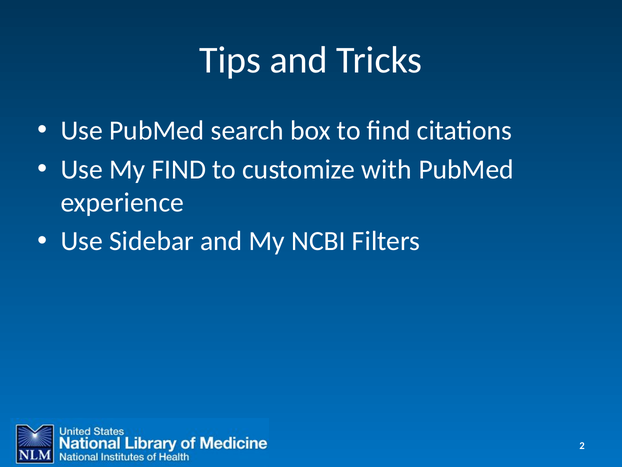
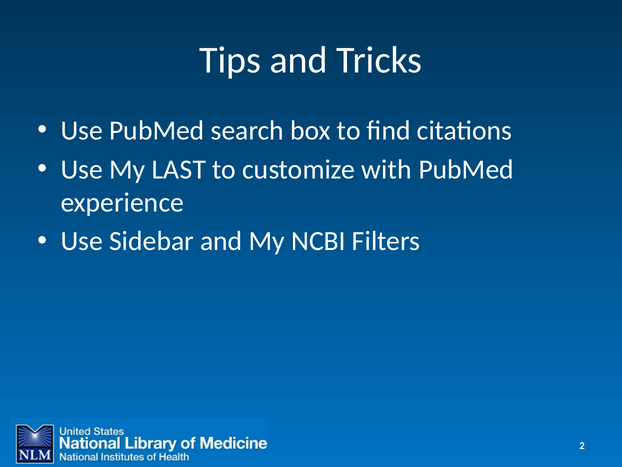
My FIND: FIND -> LAST
